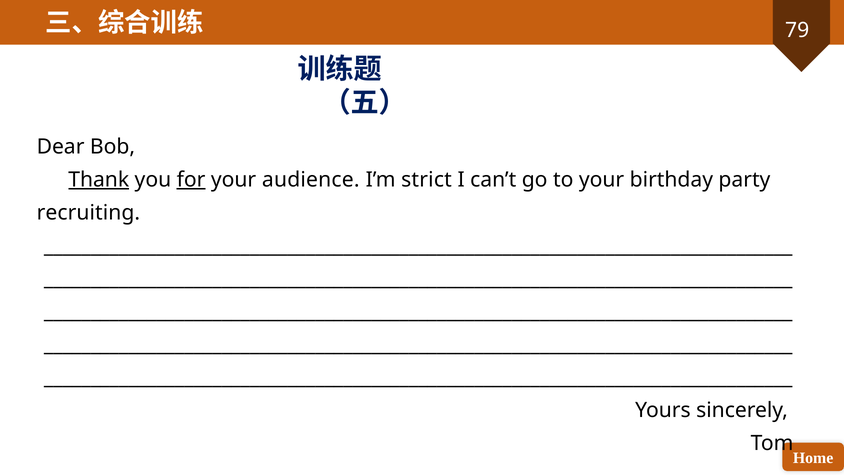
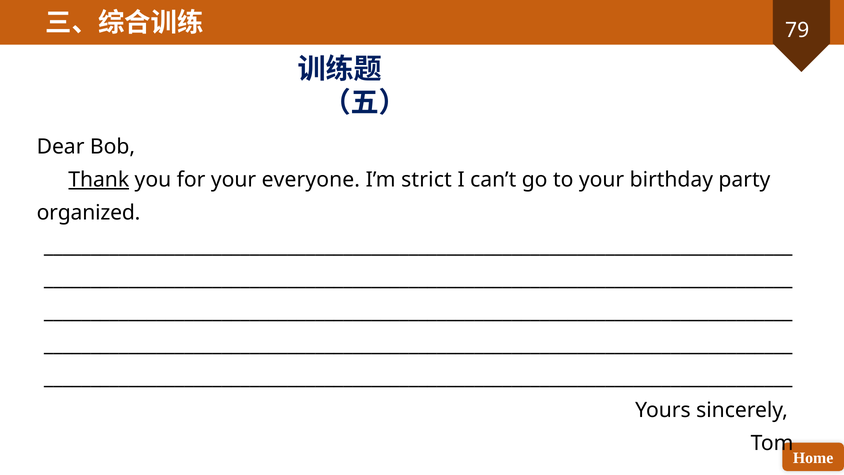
for underline: present -> none
audience: audience -> everyone
recruiting: recruiting -> organized
